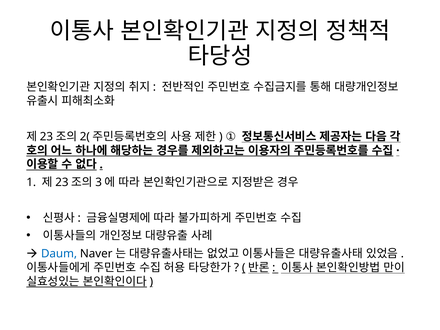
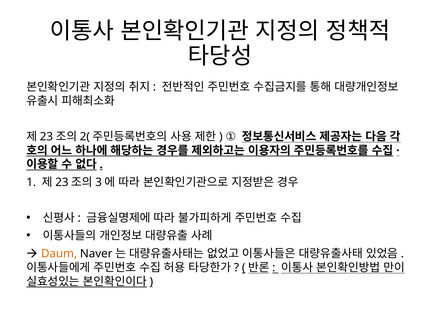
Daum colour: blue -> orange
